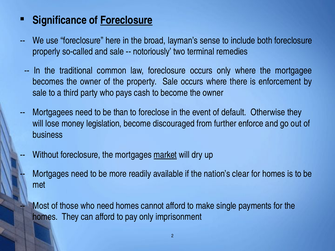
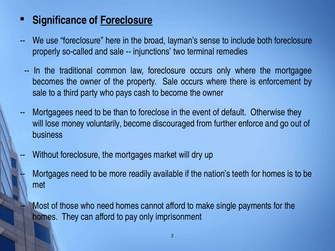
notoriously: notoriously -> injunctions
legislation: legislation -> voluntarily
market underline: present -> none
clear: clear -> teeth
